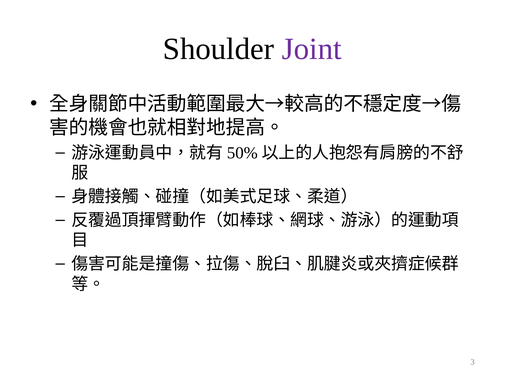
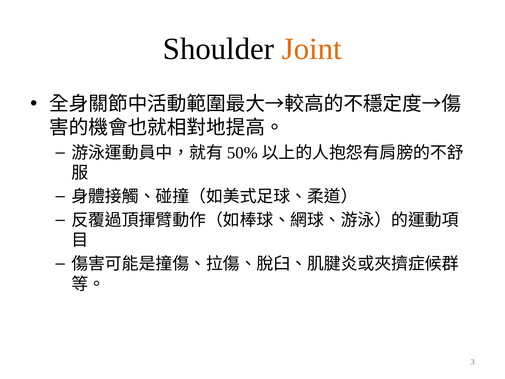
Joint colour: purple -> orange
